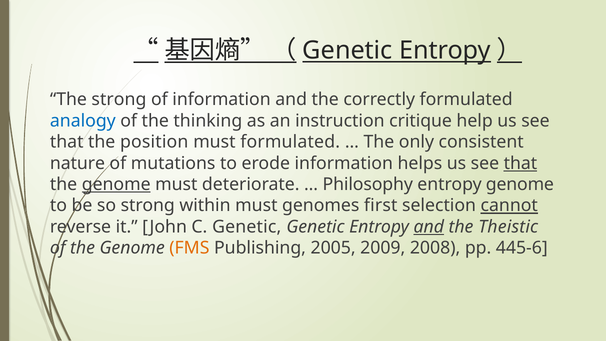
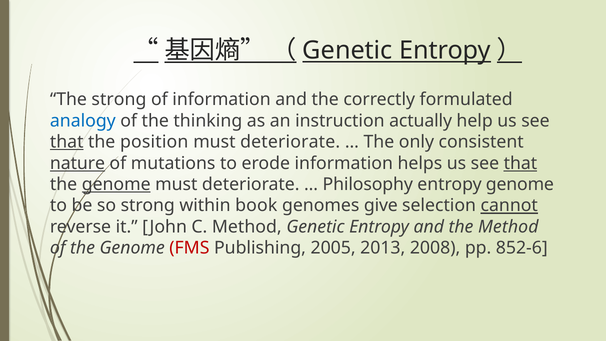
critique: critique -> actually
that at (67, 142) underline: none -> present
formulated at (290, 142): formulated -> deteriorate
nature underline: none -> present
within must: must -> book
first: first -> give
C Genetic: Genetic -> Method
and at (429, 227) underline: present -> none
the Theistic: Theistic -> Method
FMS colour: orange -> red
2009: 2009 -> 2013
445-6: 445-6 -> 852-6
